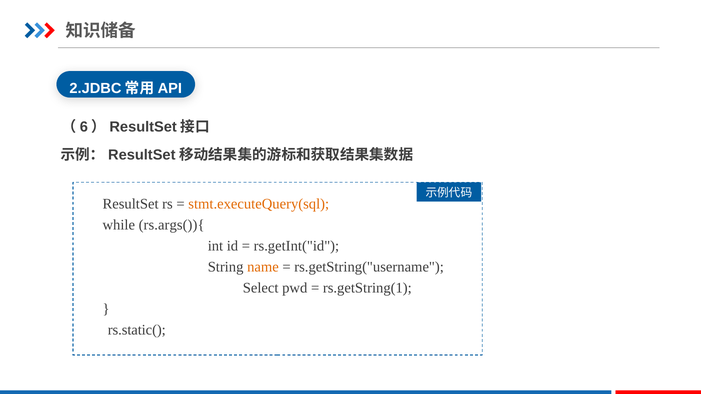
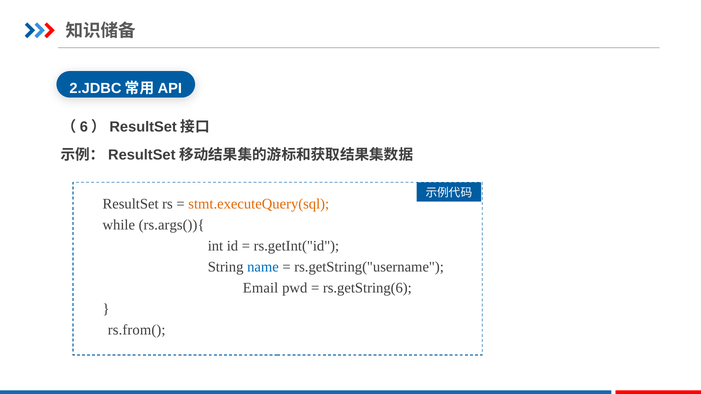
name colour: orange -> blue
Select: Select -> Email
rs.getString(1: rs.getString(1 -> rs.getString(6
rs.static(: rs.static( -> rs.from(
